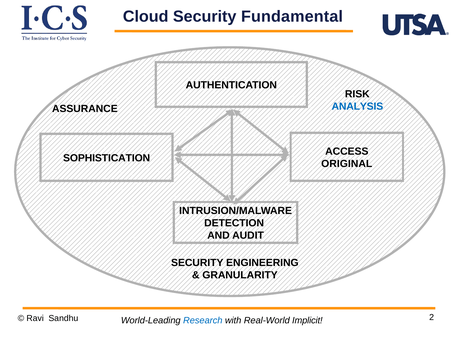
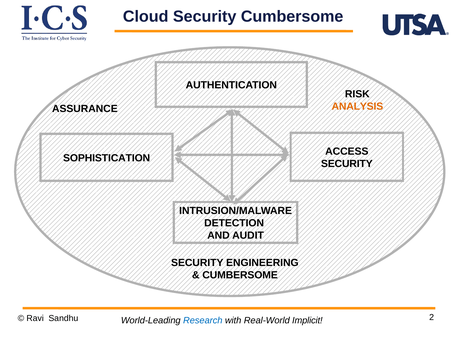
Security Fundamental: Fundamental -> Cumbersome
ANALYSIS colour: blue -> orange
ORIGINAL at (347, 164): ORIGINAL -> SECURITY
GRANULARITY at (240, 276): GRANULARITY -> CUMBERSOME
